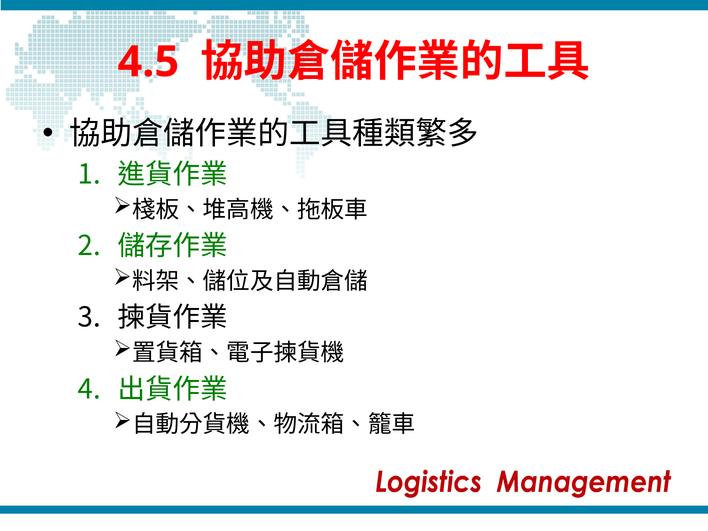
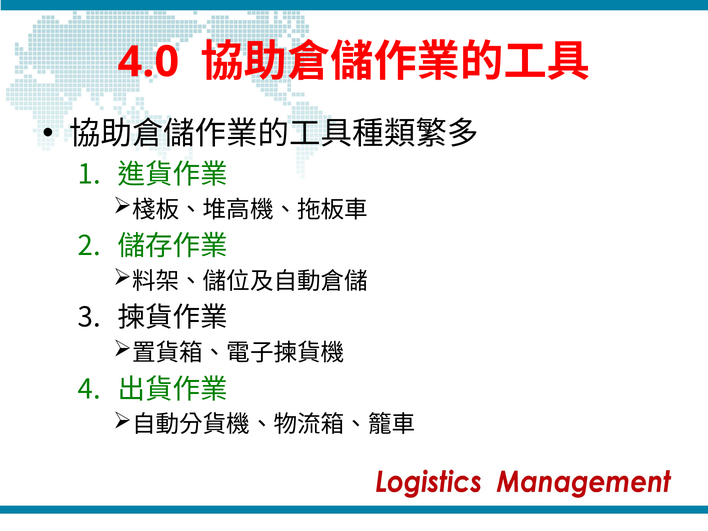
4.5: 4.5 -> 4.0
